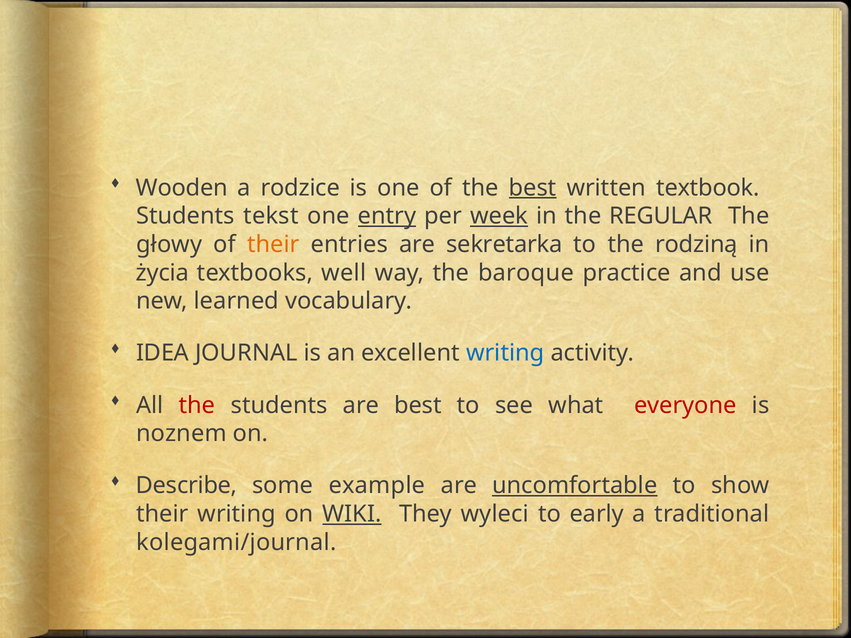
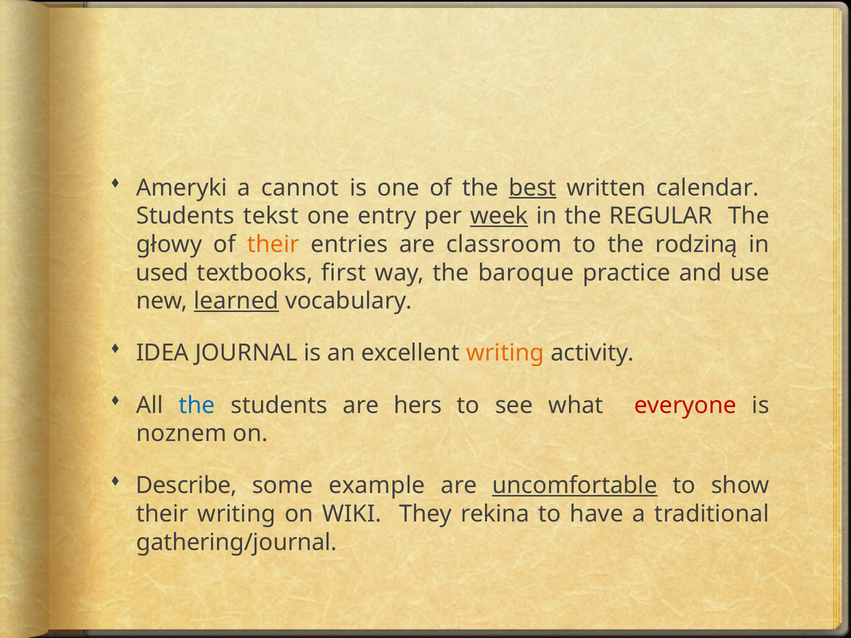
Wooden: Wooden -> Ameryki
rodzice: rodzice -> cannot
textbook: textbook -> calendar
entry underline: present -> none
sekretarka: sekretarka -> classroom
życia: życia -> used
well: well -> first
learned underline: none -> present
writing at (505, 353) colour: blue -> orange
the at (197, 405) colour: red -> blue
are best: best -> hers
WIKI underline: present -> none
wyleci: wyleci -> rekina
early: early -> have
kolegami/journal: kolegami/journal -> gathering/journal
